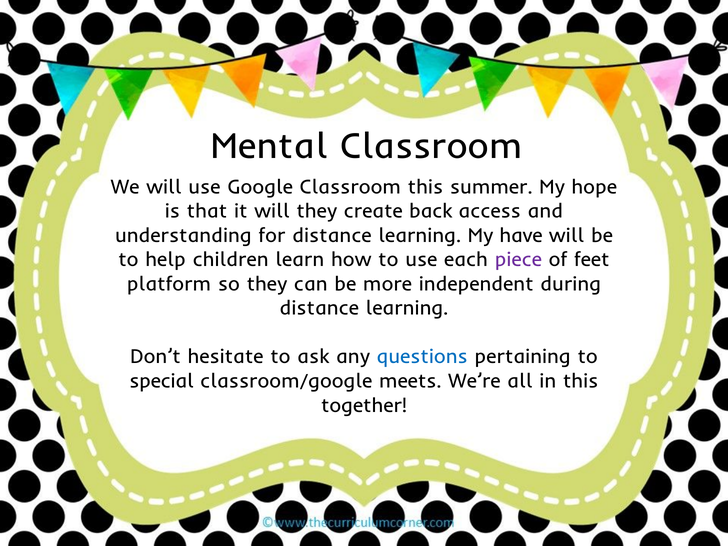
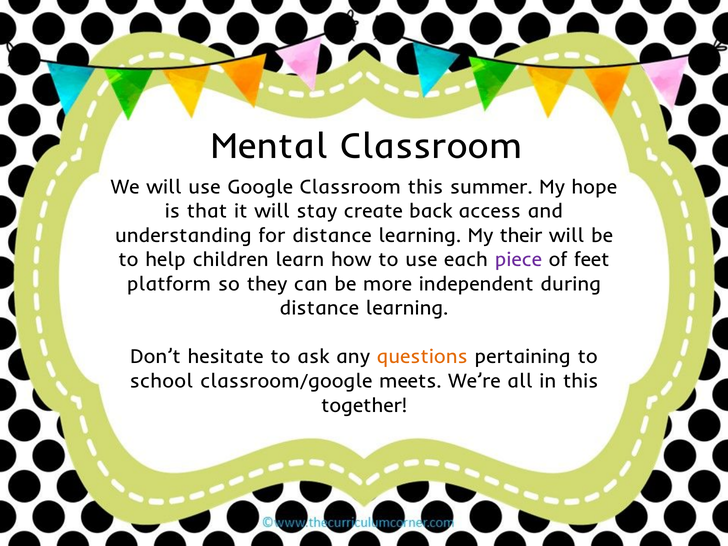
will they: they -> stay
have: have -> their
questions colour: blue -> orange
special: special -> school
